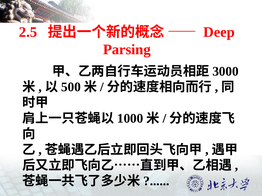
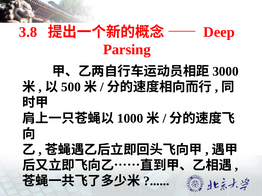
2.5: 2.5 -> 3.8
